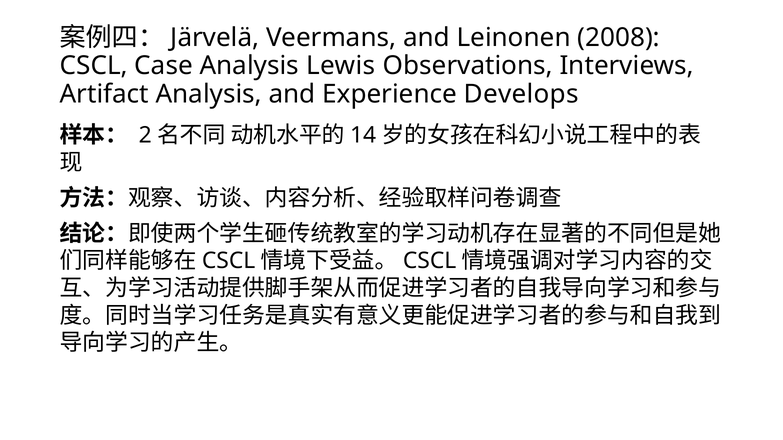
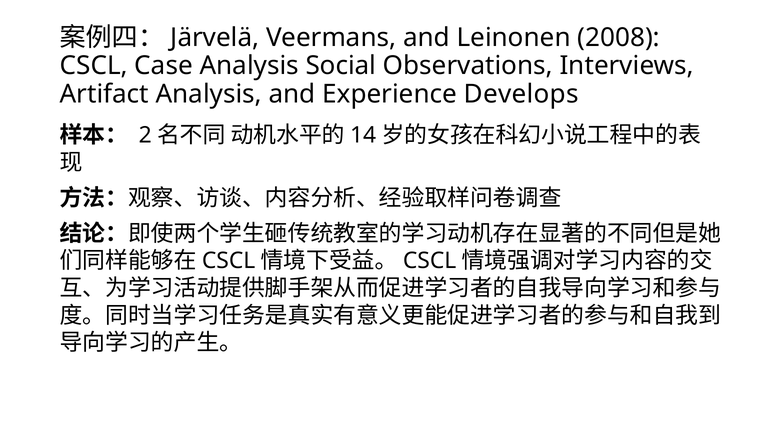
Lewis: Lewis -> Social
